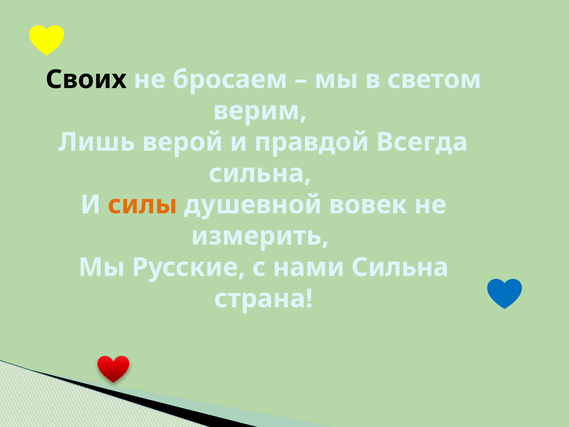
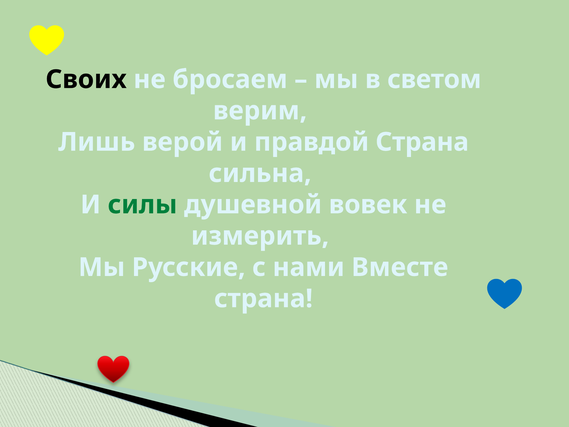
правдой Всегда: Всегда -> Страна
силы colour: orange -> green
нами Сильна: Сильна -> Вместе
